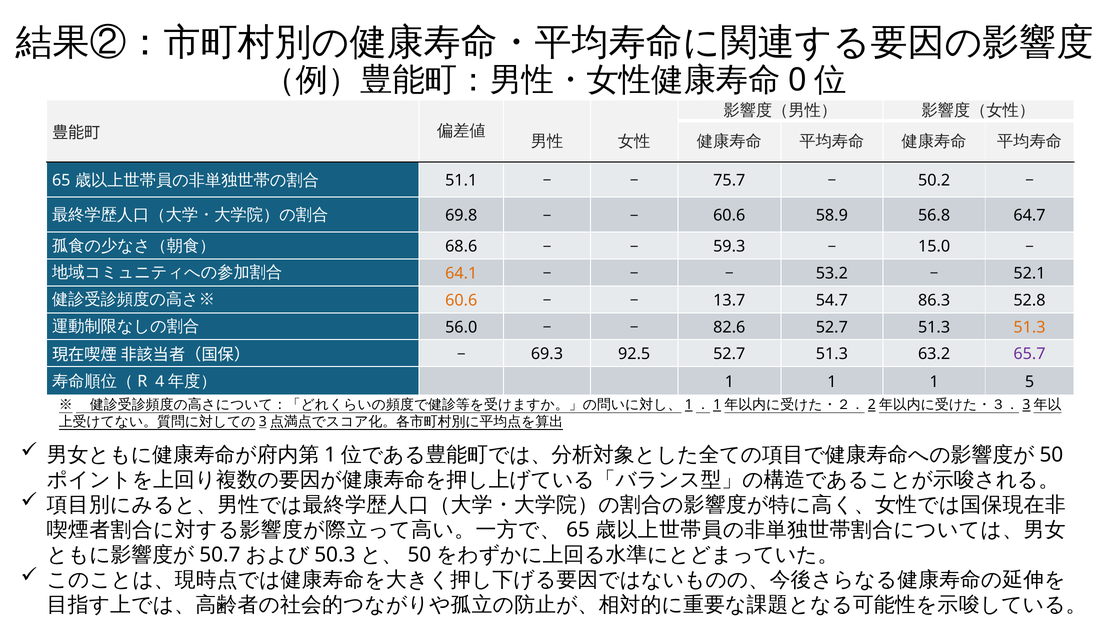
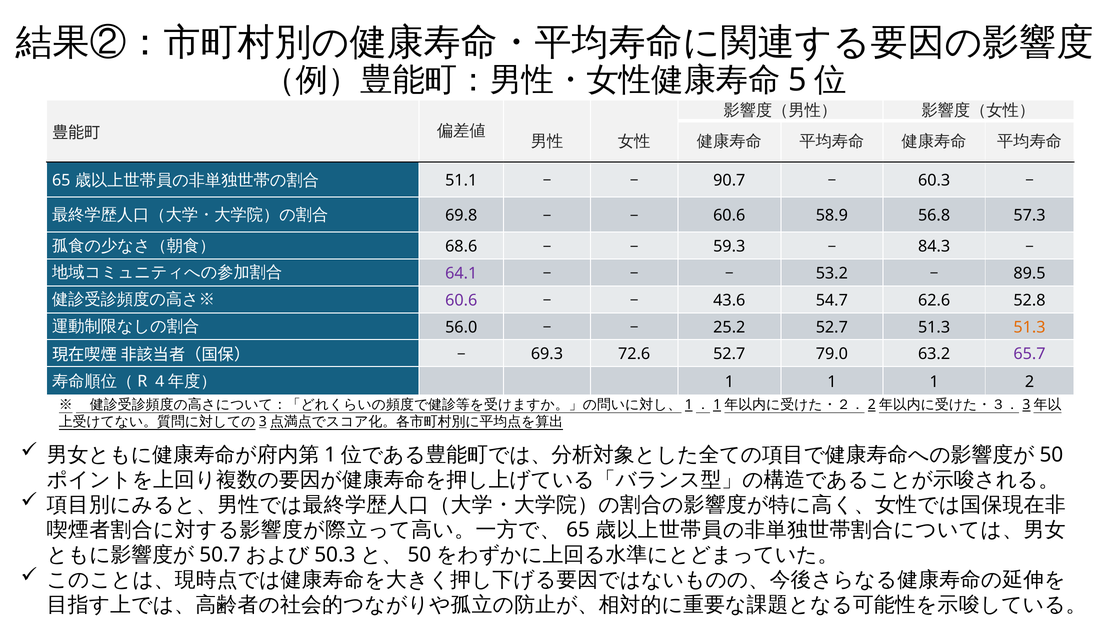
0: 0 -> 5
75.7: 75.7 -> 90.7
50.2: 50.2 -> 60.3
64.7: 64.7 -> 57.3
15.0: 15.0 -> 84.3
64.1 colour: orange -> purple
52.1: 52.1 -> 89.5
60.6 at (461, 300) colour: orange -> purple
13.7: 13.7 -> 43.6
86.3: 86.3 -> 62.6
82.6: 82.6 -> 25.2
92.5: 92.5 -> 72.6
51.3 at (832, 354): 51.3 -> 79.0
5: 5 -> 2
